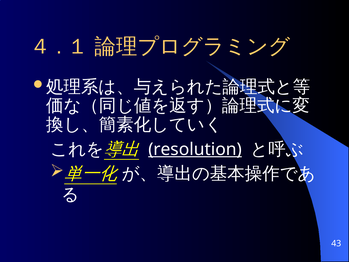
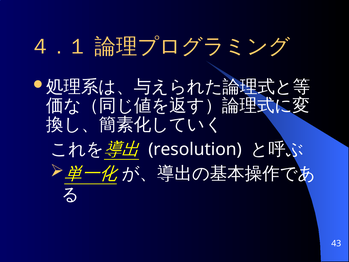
resolution underline: present -> none
